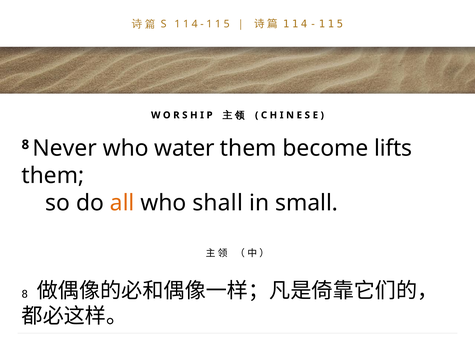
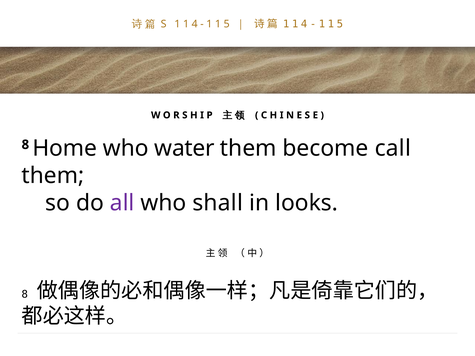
Never: Never -> Home
lifts: lifts -> call
all colour: orange -> purple
small: small -> looks
